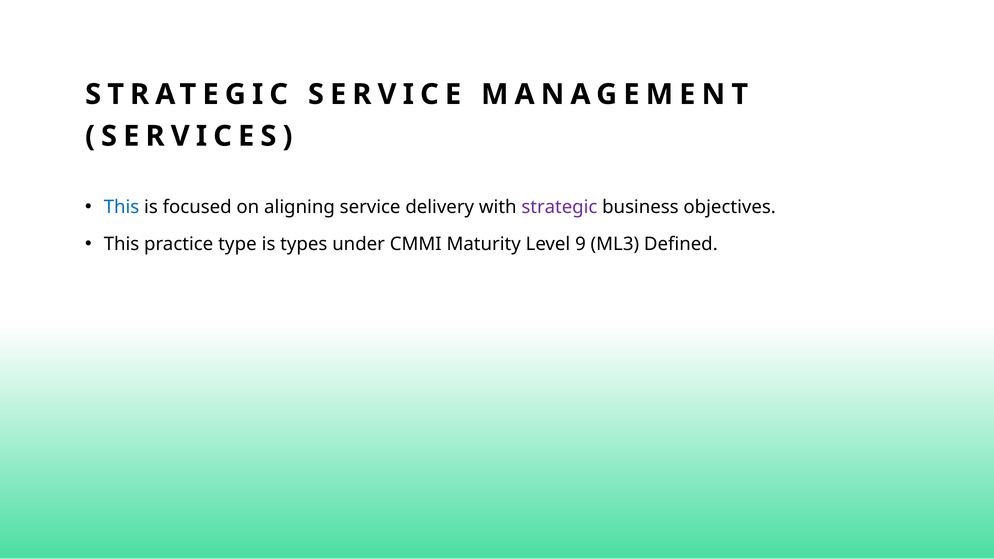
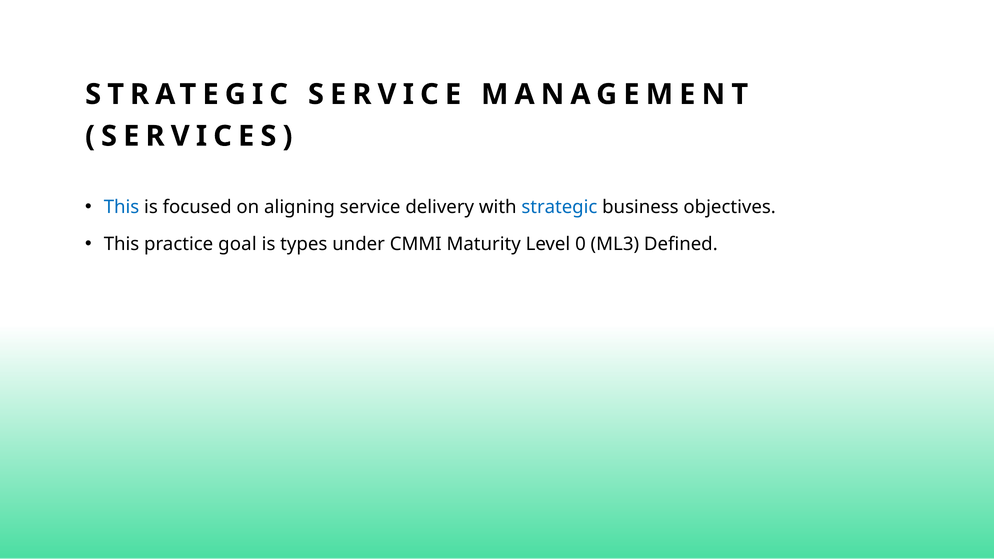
strategic at (559, 207) colour: purple -> blue
type: type -> goal
9: 9 -> 0
